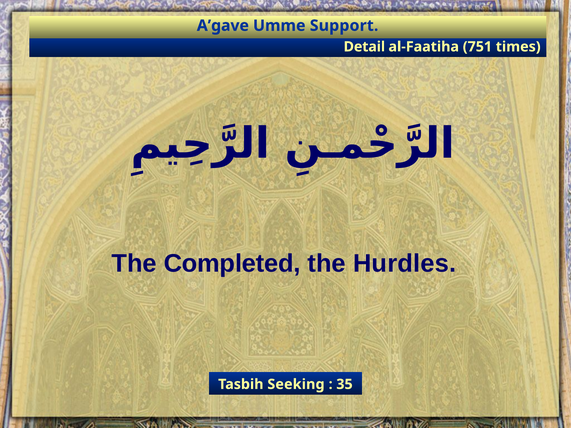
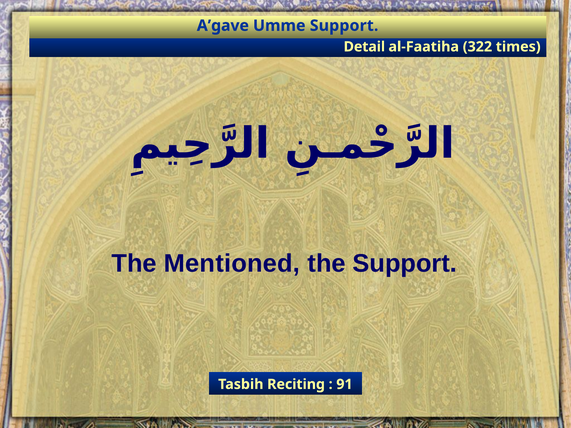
751: 751 -> 322
Completed: Completed -> Mentioned
the Hurdles: Hurdles -> Support
Seeking: Seeking -> Reciting
35: 35 -> 91
